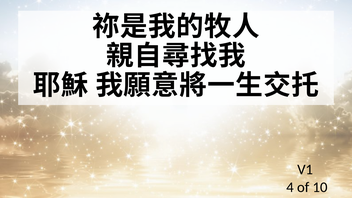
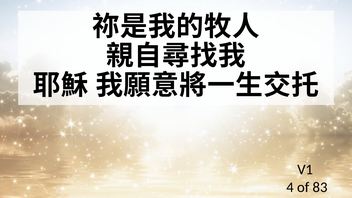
10: 10 -> 83
